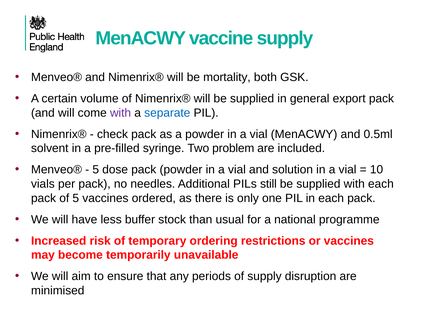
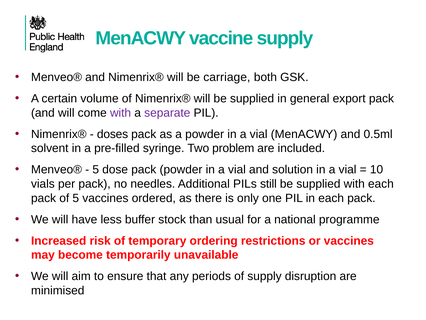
mortality: mortality -> carriage
separate colour: blue -> purple
check: check -> doses
